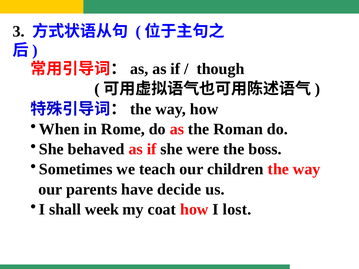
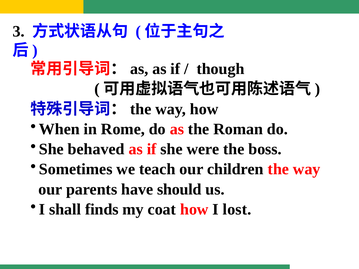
decide: decide -> should
week: week -> finds
